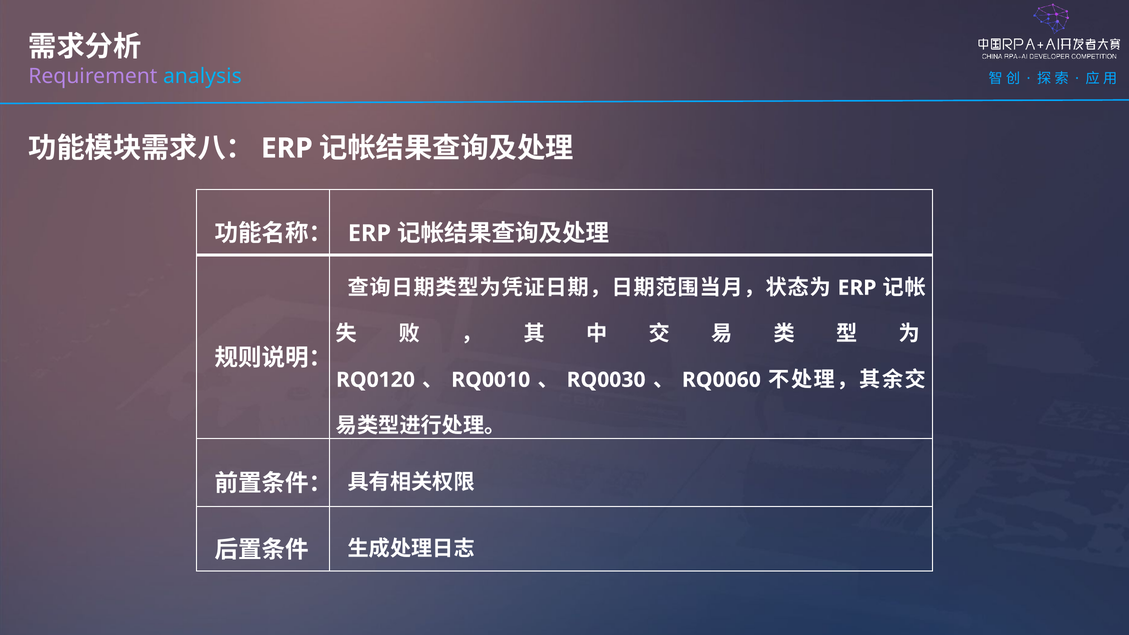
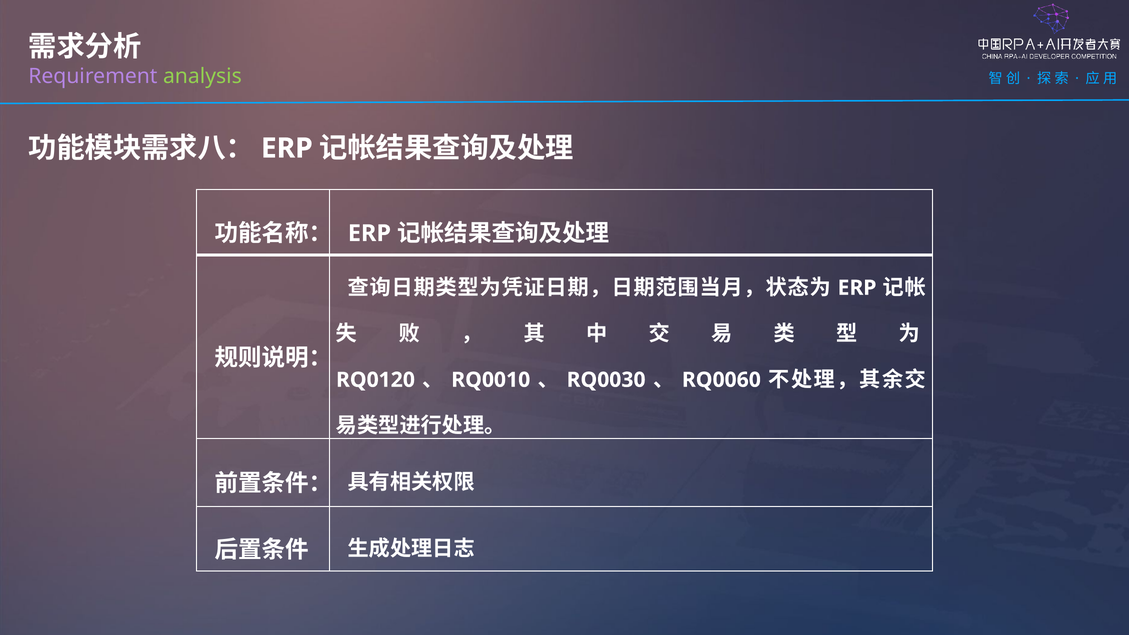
analysis colour: light blue -> light green
